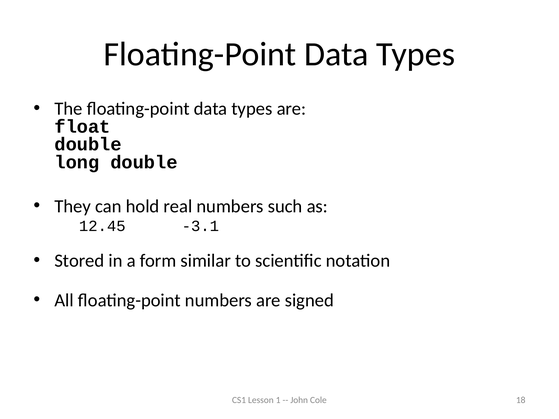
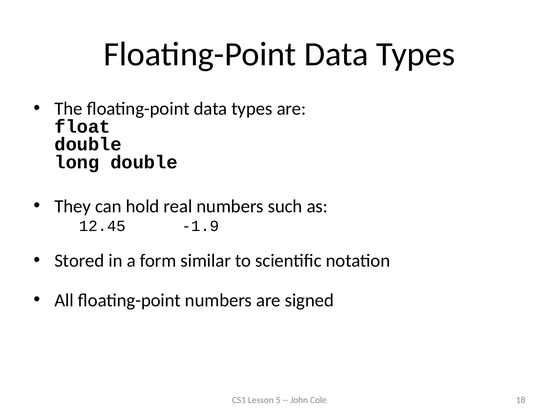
-3.1: -3.1 -> -1.9
1: 1 -> 5
